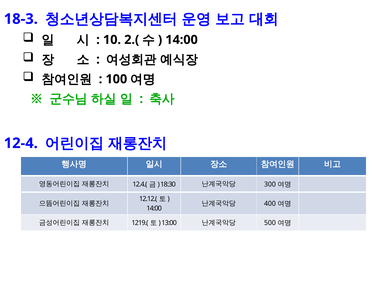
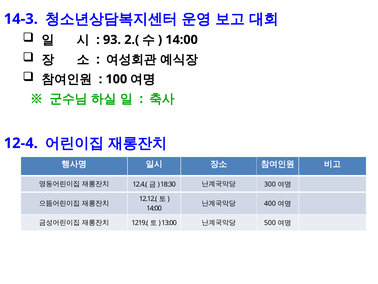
18-3: 18-3 -> 14-3
10: 10 -> 93
